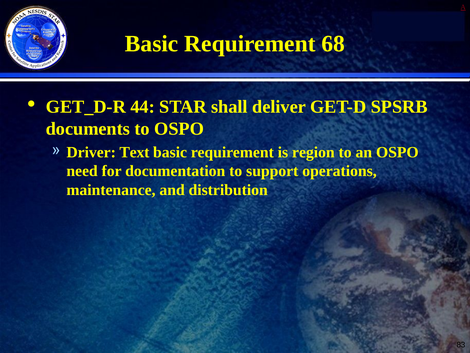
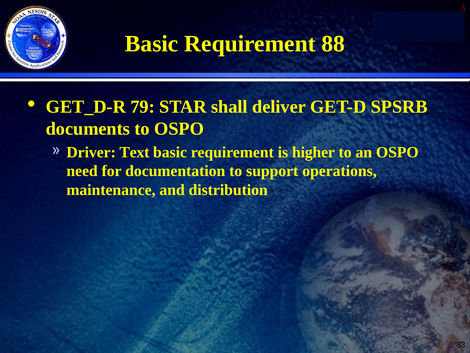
68: 68 -> 88
44: 44 -> 79
region: region -> higher
